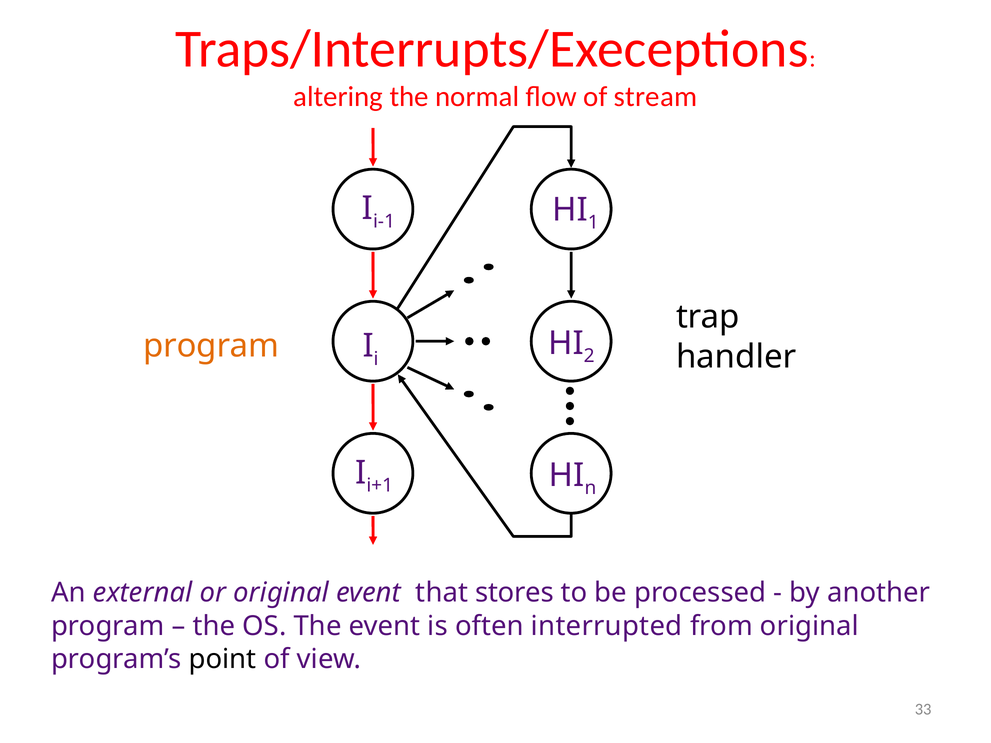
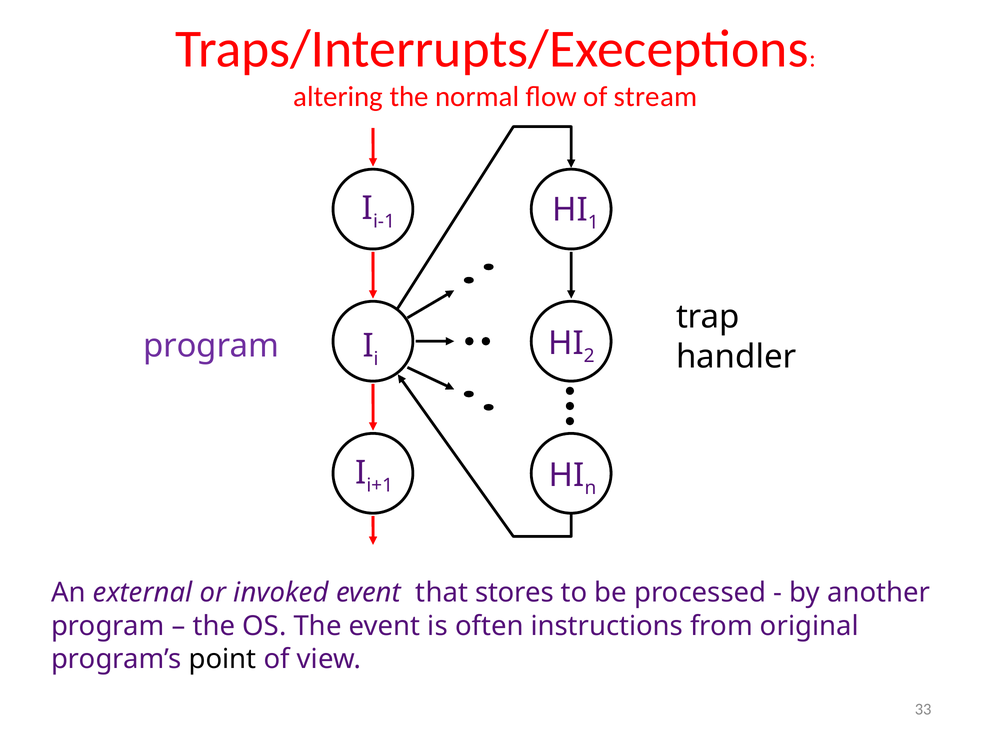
program at (211, 346) colour: orange -> purple
or original: original -> invoked
interrupted: interrupted -> instructions
